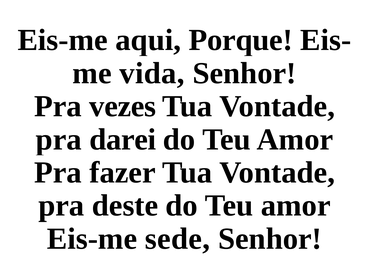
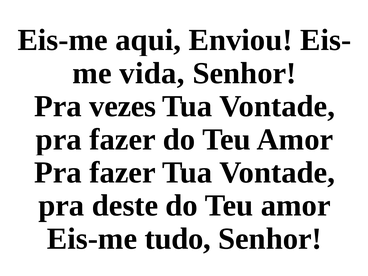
Porque: Porque -> Enviou
darei at (123, 139): darei -> fazer
sede: sede -> tudo
